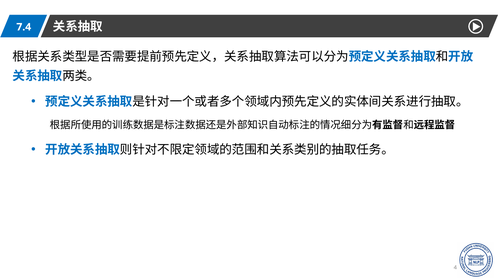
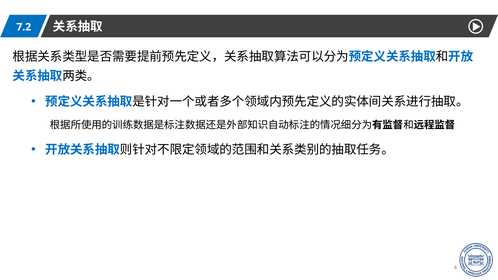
7.4: 7.4 -> 7.2
